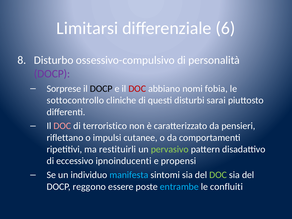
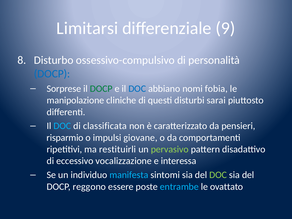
6: 6 -> 9
DOCP at (52, 74) colour: purple -> blue
DOCP at (101, 89) colour: black -> green
DOC at (137, 89) colour: red -> blue
sottocontrollo: sottocontrollo -> manipolazione
DOC at (62, 126) colour: pink -> light blue
terroristico: terroristico -> classificata
riflettano: riflettano -> risparmio
cutanee: cutanee -> giovane
ipnoinducenti: ipnoinducenti -> vocalizzazione
propensi: propensi -> interessa
confluiti: confluiti -> ovattato
